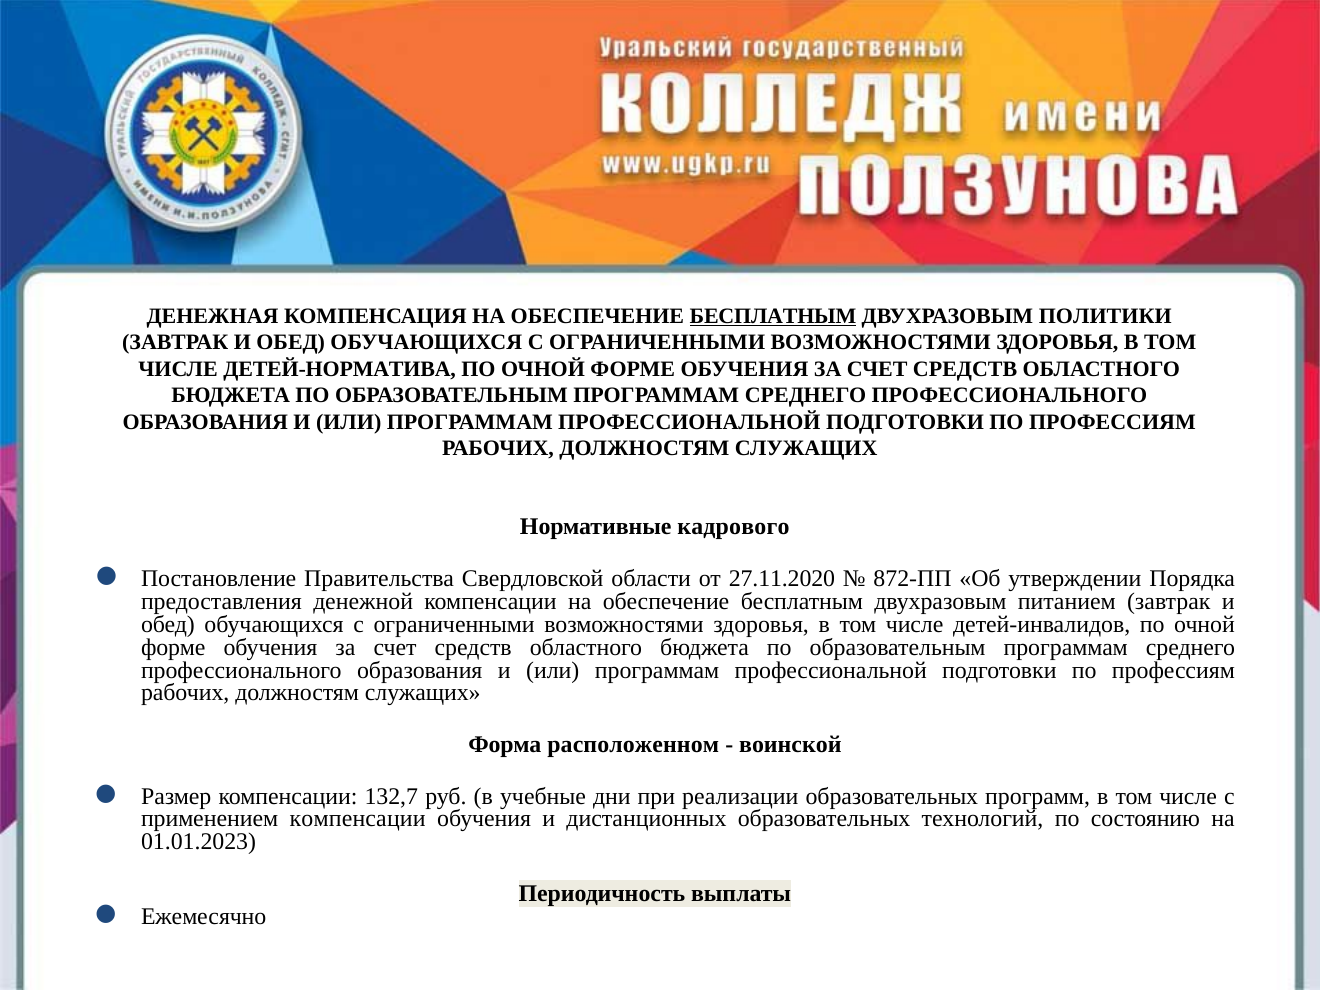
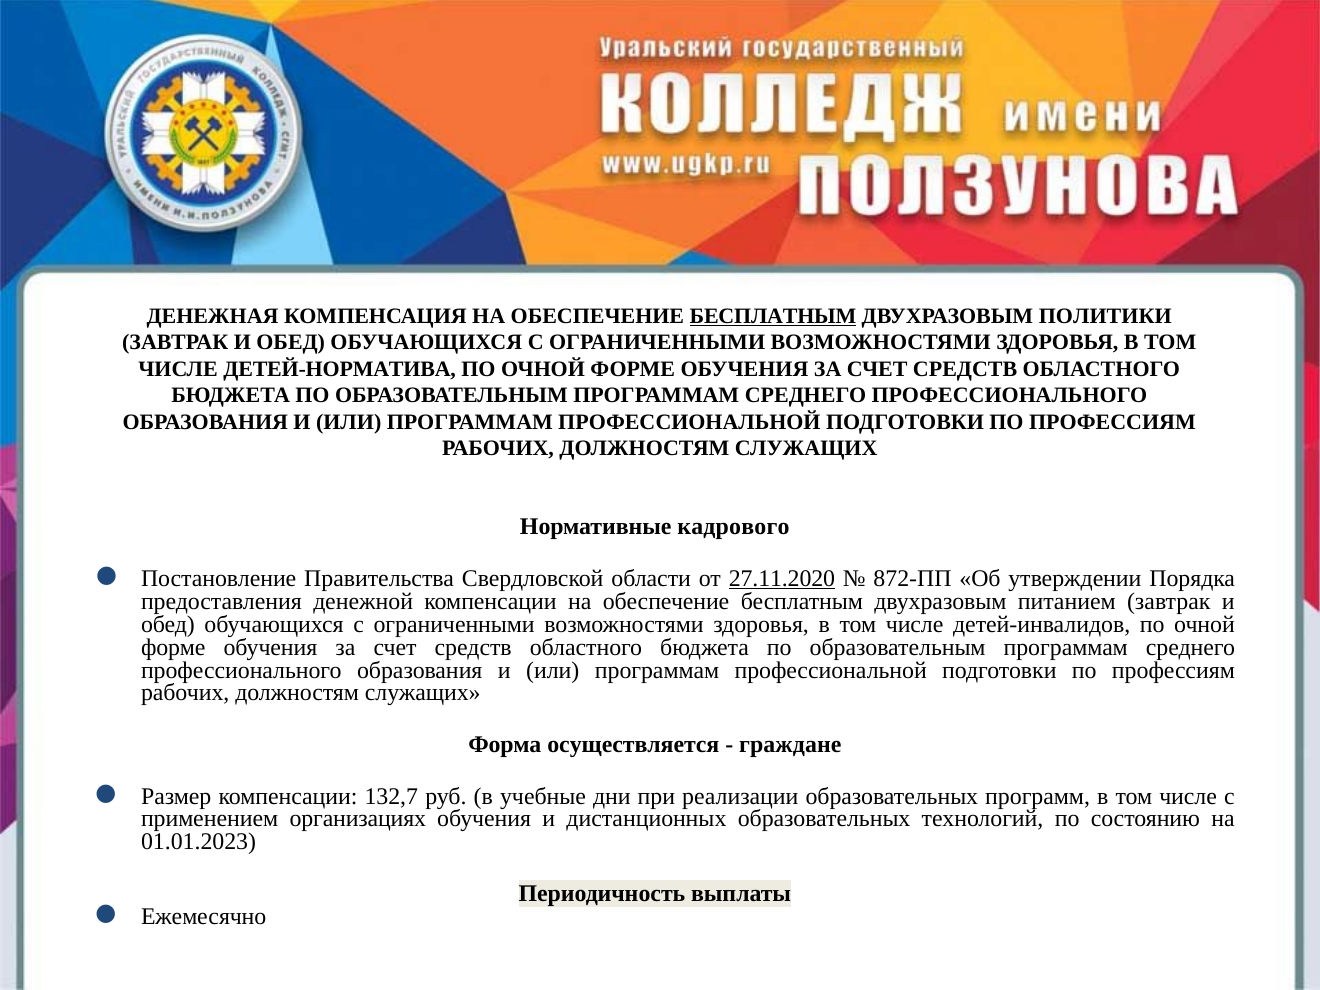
27.11.2020 underline: none -> present
расположенном: расположенном -> осуществляется
воинской: воинской -> граждане
применением компенсации: компенсации -> организациях
